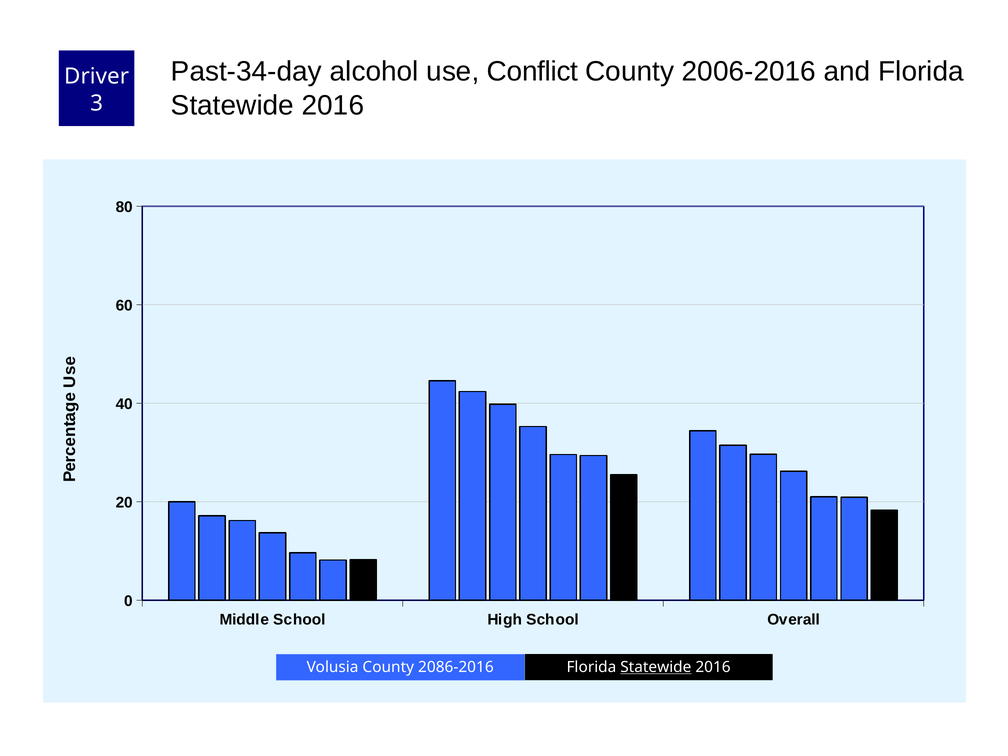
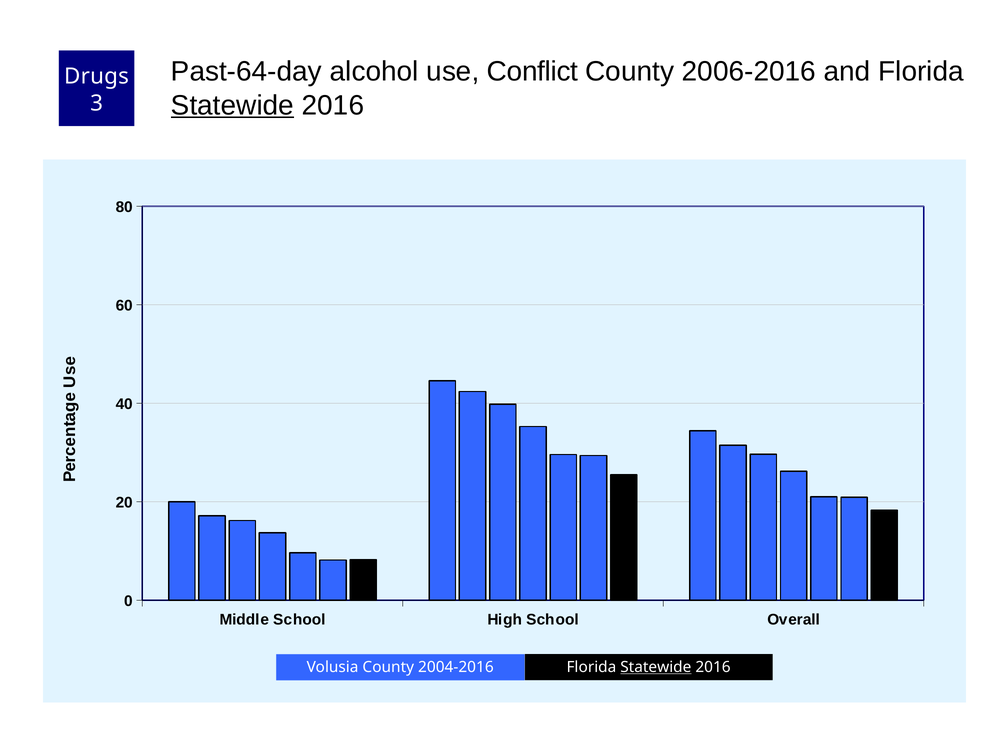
Past-34-day: Past-34-day -> Past-64-day
Driver: Driver -> Drugs
Statewide at (232, 105) underline: none -> present
2086-2016: 2086-2016 -> 2004-2016
